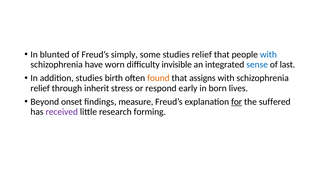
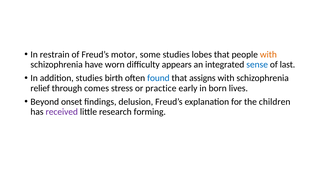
blunted: blunted -> restrain
simply: simply -> motor
studies relief: relief -> lobes
with at (268, 54) colour: blue -> orange
invisible: invisible -> appears
found colour: orange -> blue
inherit: inherit -> comes
respond: respond -> practice
measure: measure -> delusion
for underline: present -> none
suffered: suffered -> children
